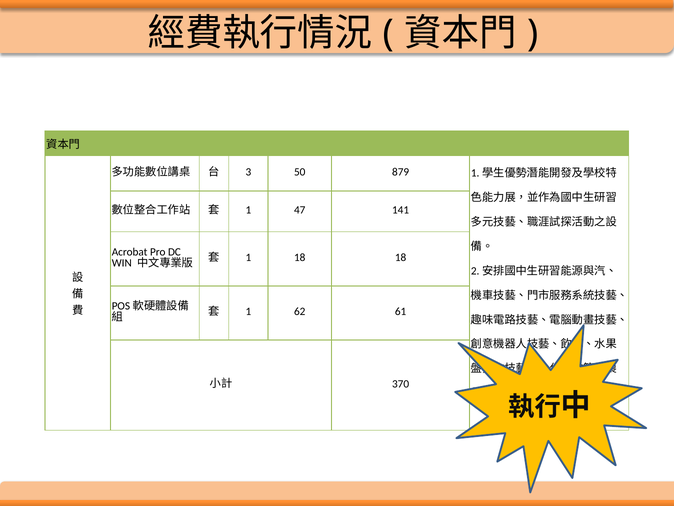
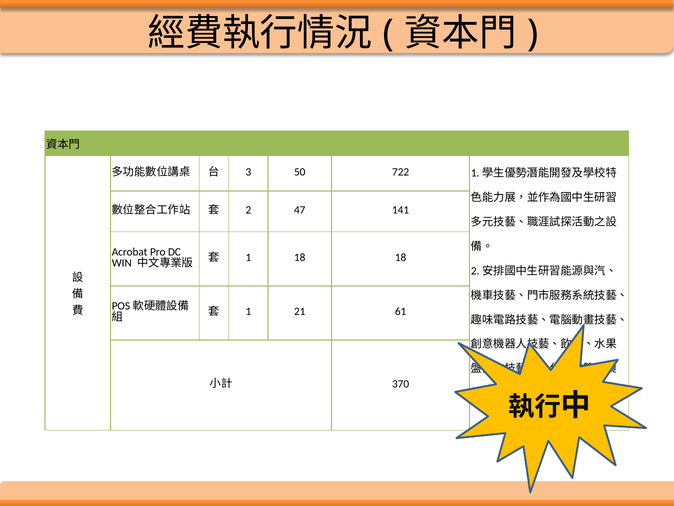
879: 879 -> 722
1 at (248, 210): 1 -> 2
62: 62 -> 21
